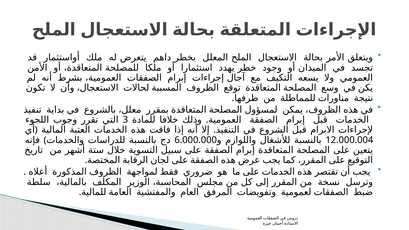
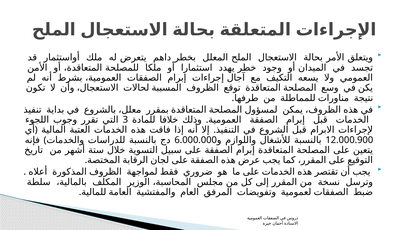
12.000.004: 12.000.004 -> 12.000.900
